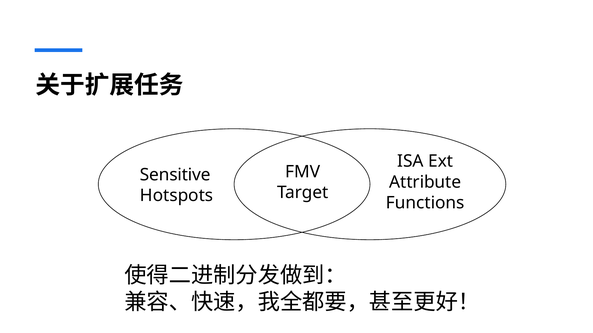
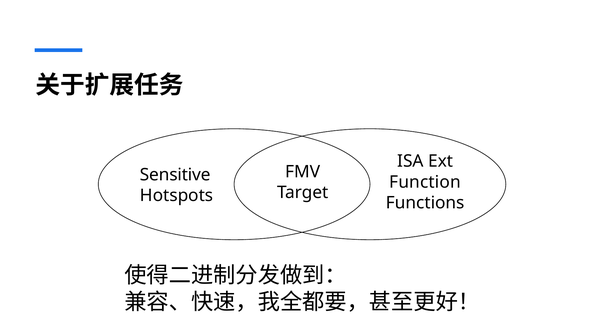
Attribute: Attribute -> Function
